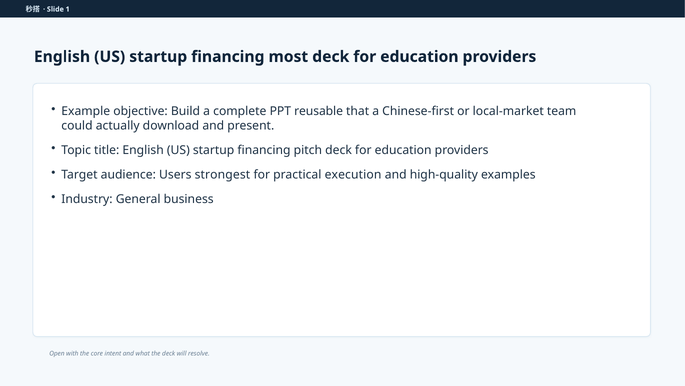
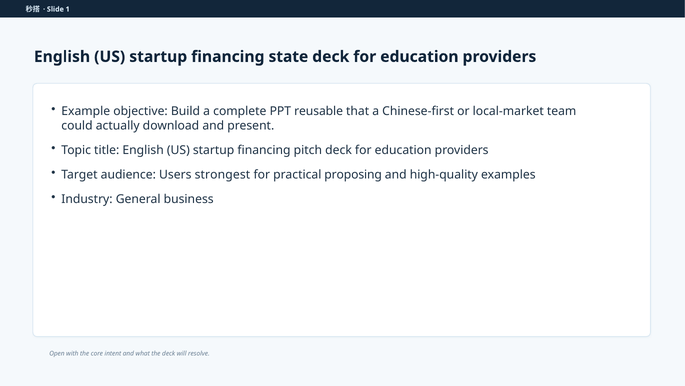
most: most -> state
execution: execution -> proposing
